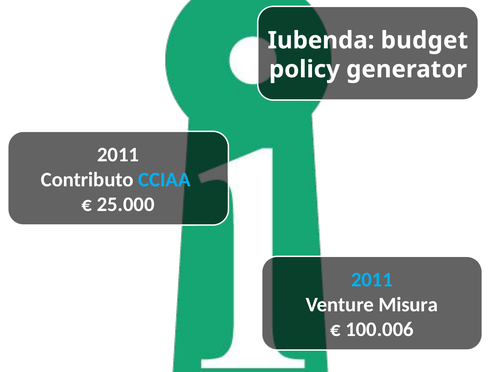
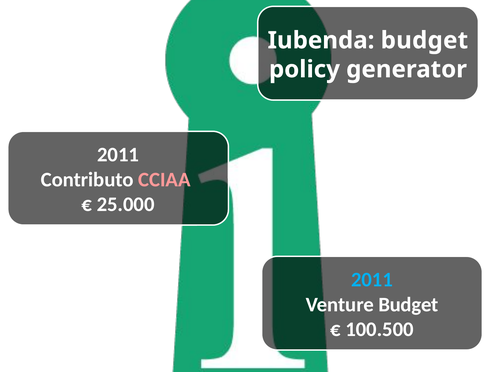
CCIAA colour: light blue -> pink
Venture Misura: Misura -> Budget
100.006: 100.006 -> 100.500
